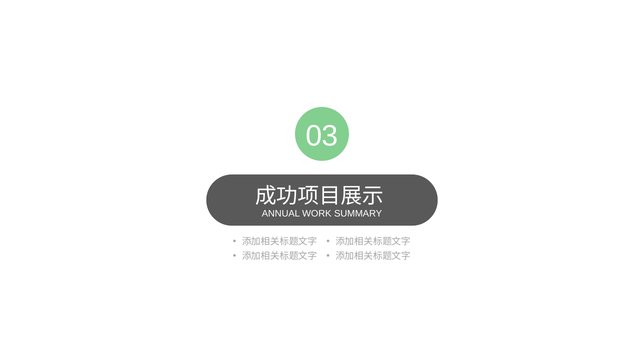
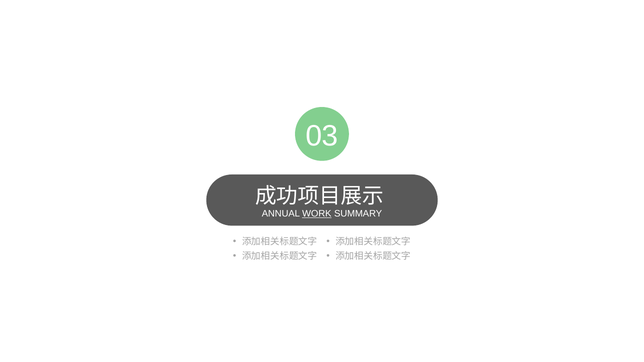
WORK underline: none -> present
